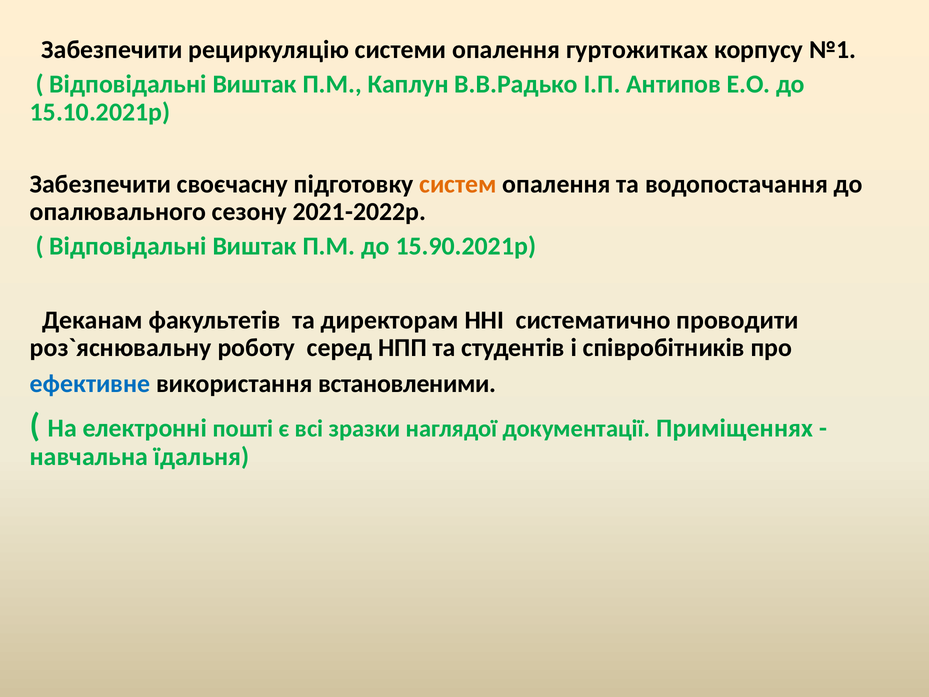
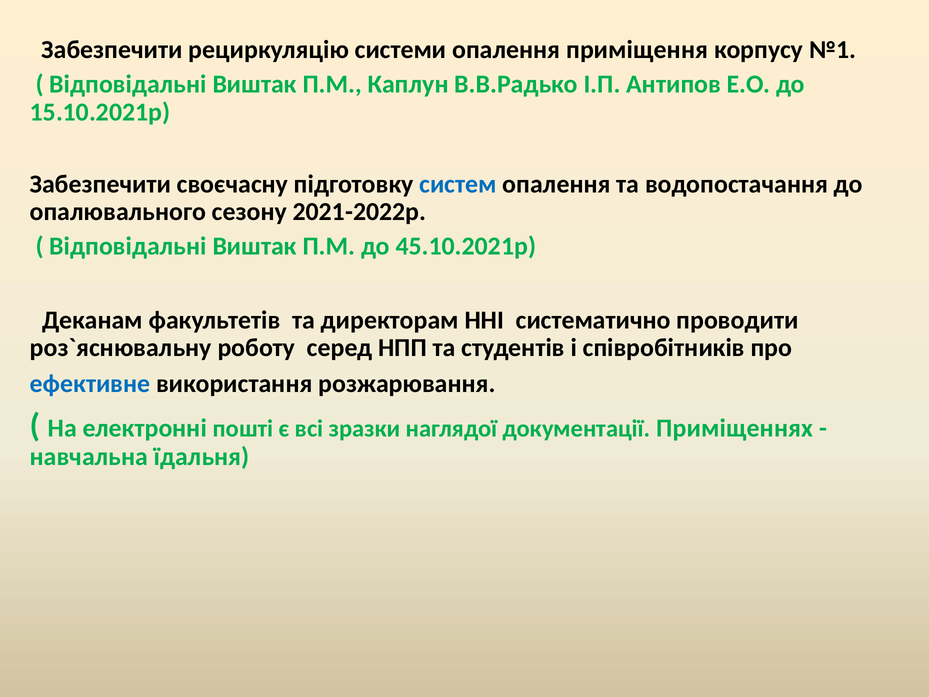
гуртожитках: гуртожитках -> приміщення
систем colour: orange -> blue
15.90.2021р: 15.90.2021р -> 45.10.2021р
встановленими: встановленими -> розжарювання
